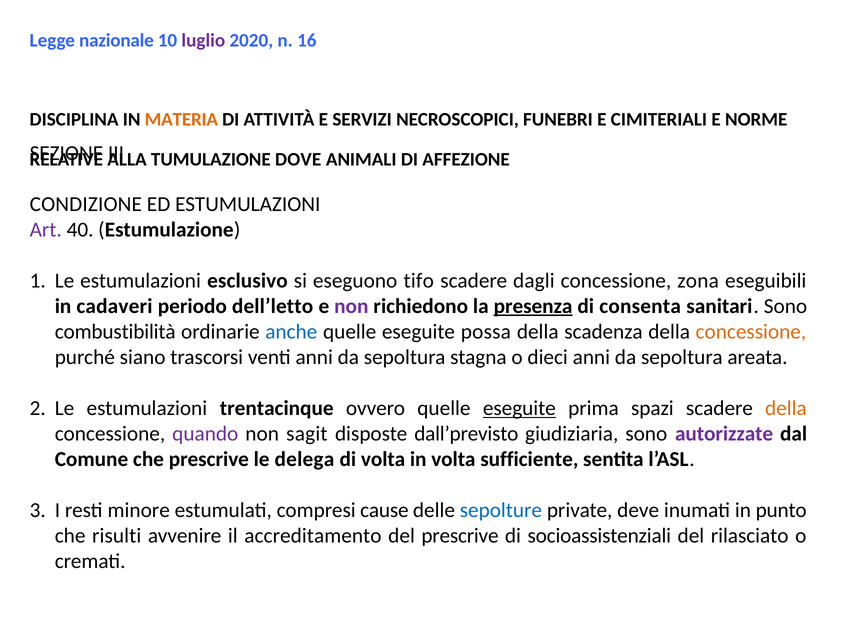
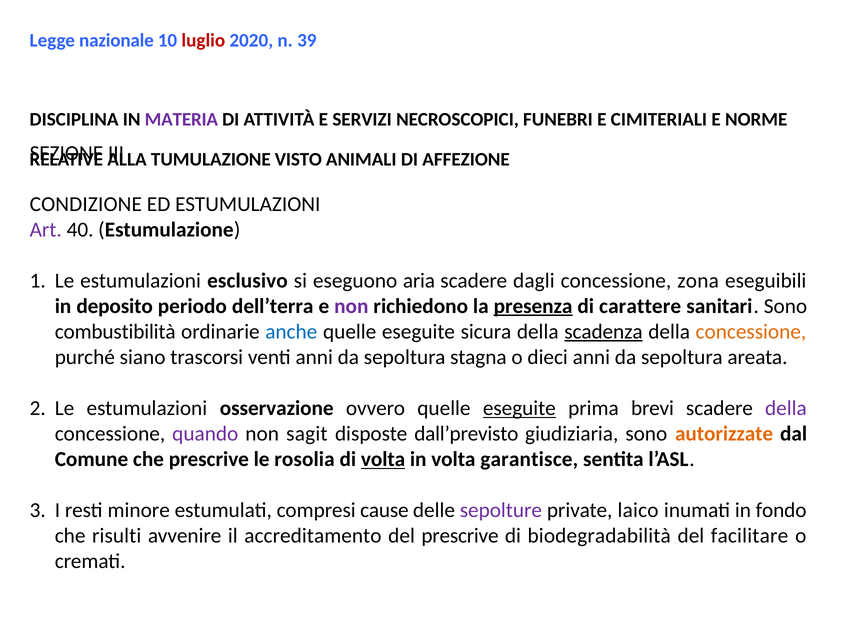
luglio colour: purple -> red
16: 16 -> 39
MATERIA colour: orange -> purple
DOVE: DOVE -> VISTO
tifo: tifo -> aria
cadaveri: cadaveri -> deposito
dell’letto: dell’letto -> dell’terra
consenta: consenta -> carattere
possa: possa -> sicura
scadenza underline: none -> present
trentacinque: trentacinque -> osservazione
spazi: spazi -> brevi
della at (786, 408) colour: orange -> purple
autorizzate colour: purple -> orange
delega: delega -> rosolia
volta at (383, 460) underline: none -> present
sufficiente: sufficiente -> garantisce
sepolture colour: blue -> purple
deve: deve -> laico
punto: punto -> fondo
socioassistenziali: socioassistenziali -> biodegradabilità
rilasciato: rilasciato -> facilitare
